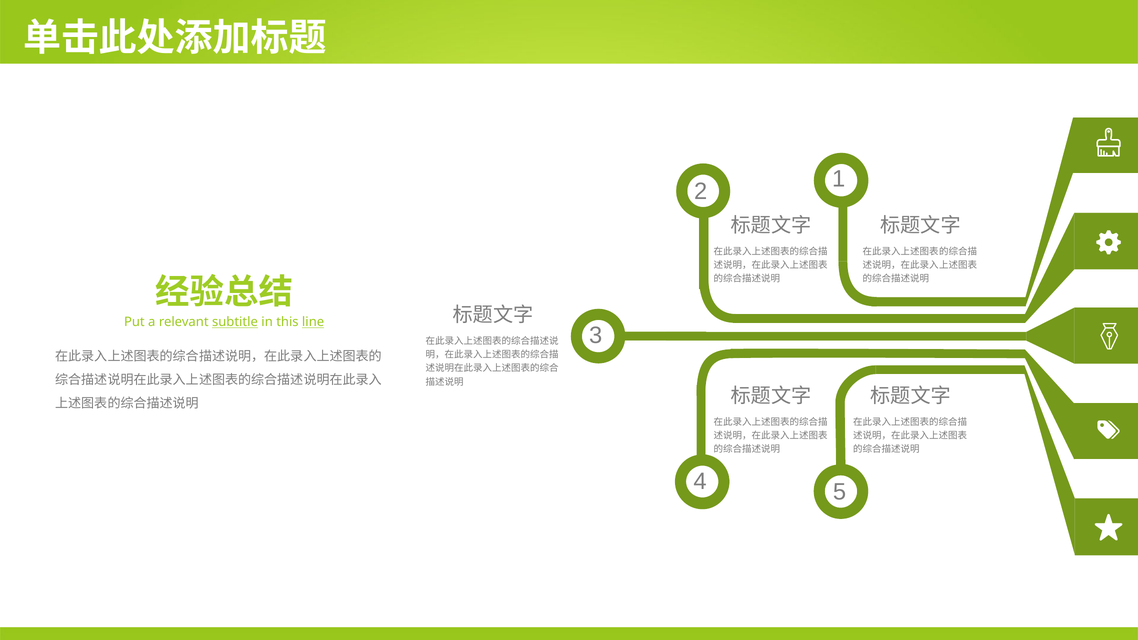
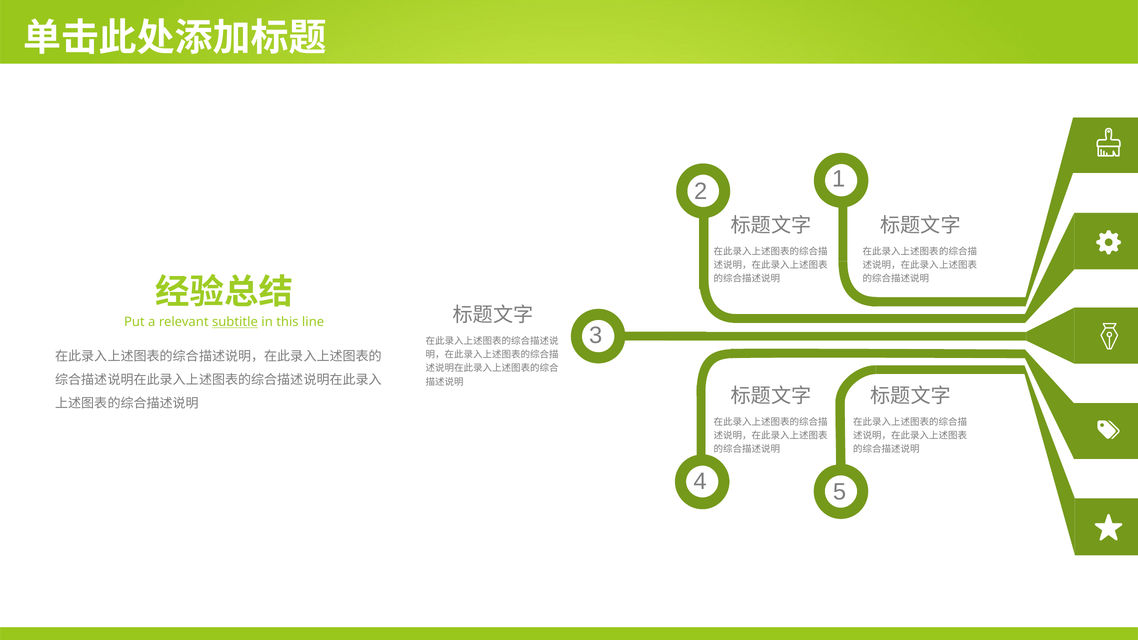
line underline: present -> none
